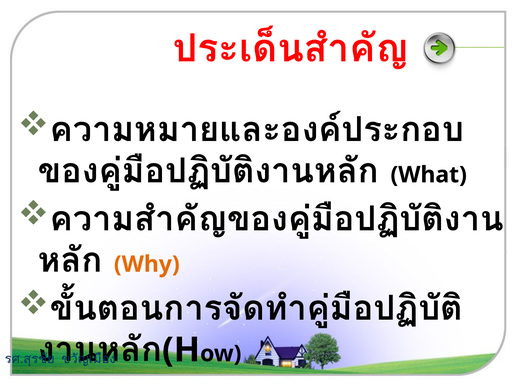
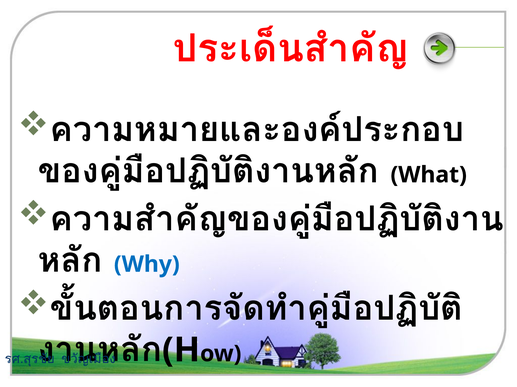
Why colour: orange -> blue
